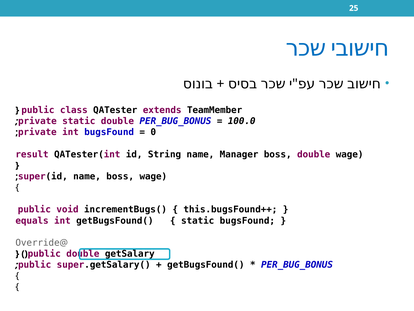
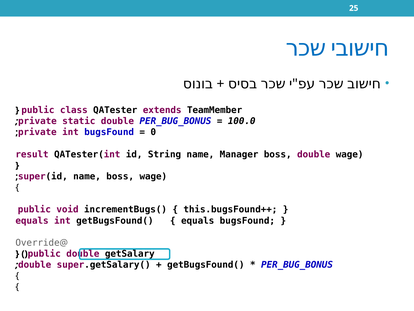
static at (198, 220): static -> equals
public at (35, 264): public -> double
